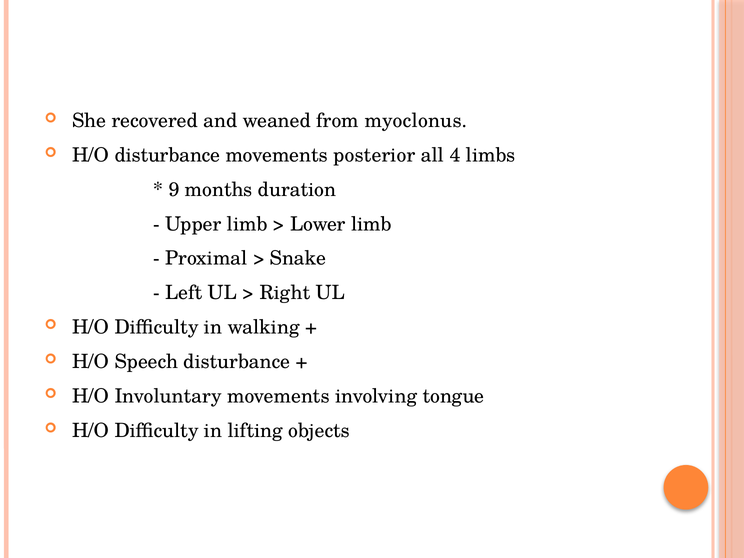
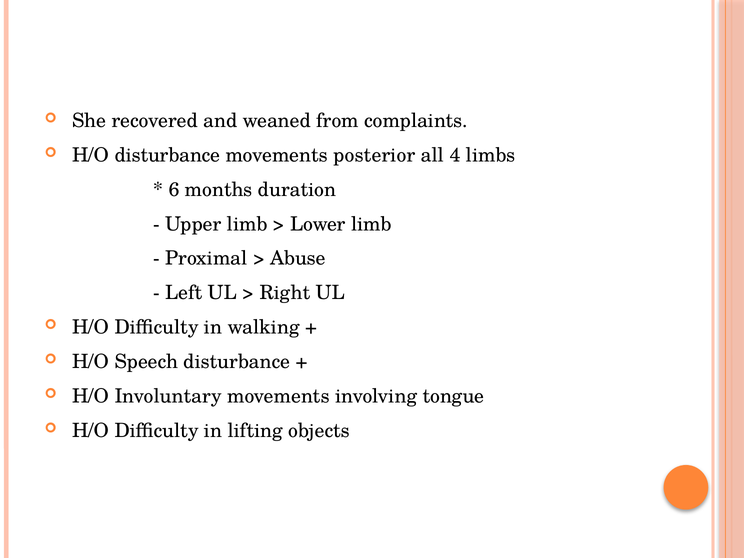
myoclonus: myoclonus -> complaints
9: 9 -> 6
Snake: Snake -> Abuse
